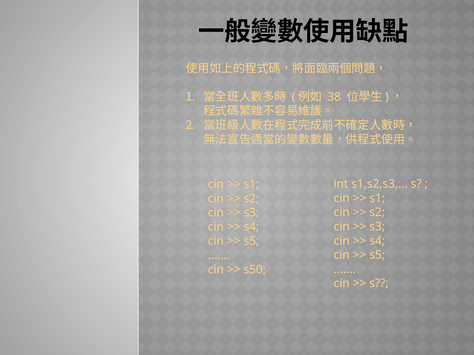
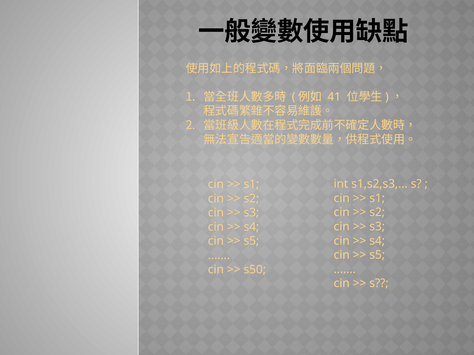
38: 38 -> 41
